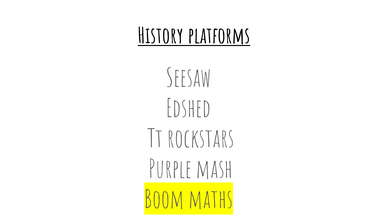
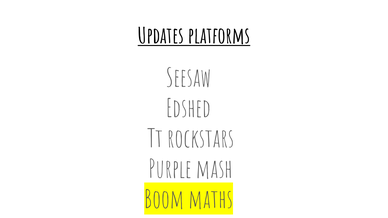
History: History -> Updates
